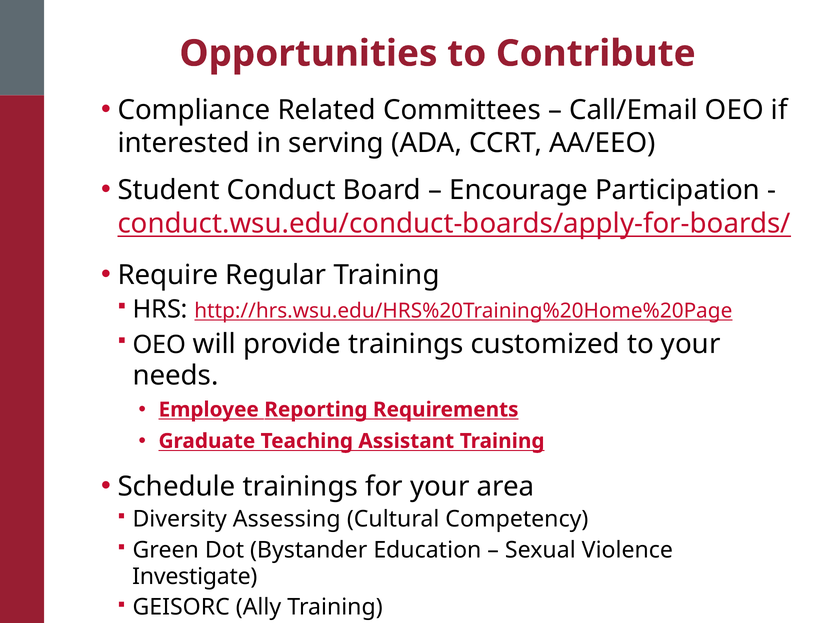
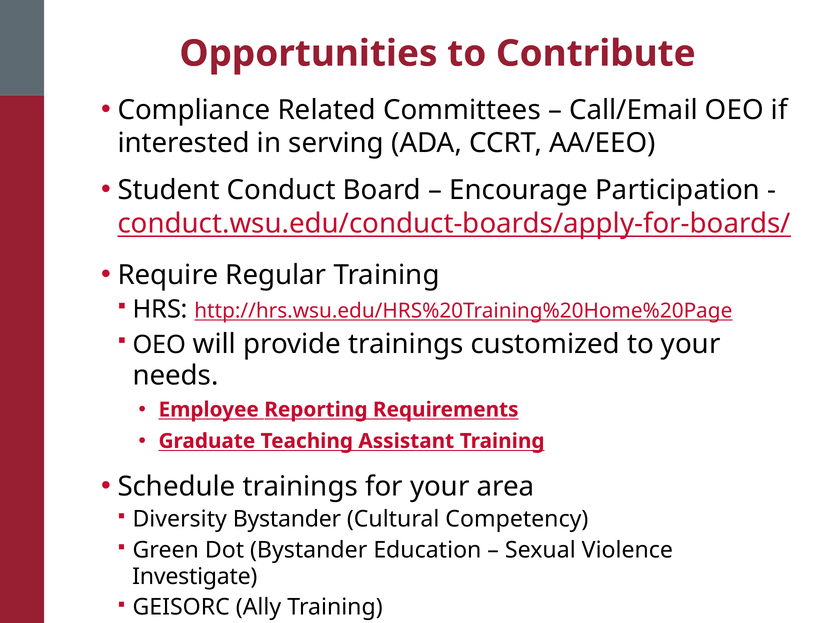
Diversity Assessing: Assessing -> Bystander
